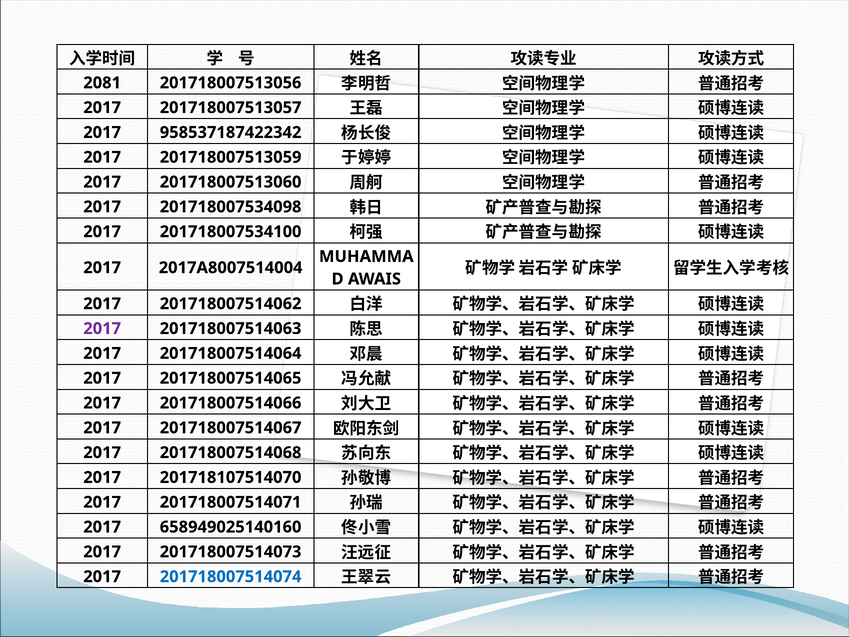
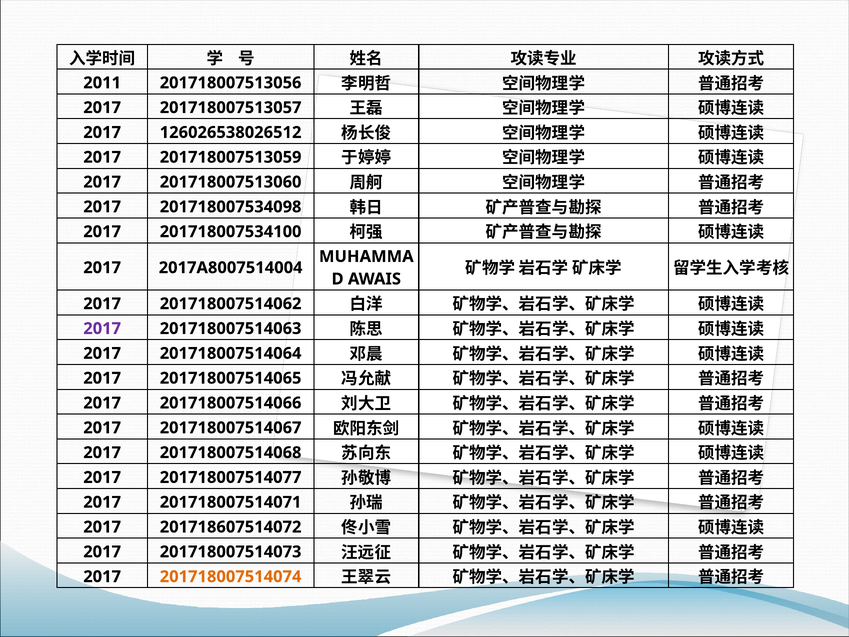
2081: 2081 -> 2011
958537187422342: 958537187422342 -> 126026538026512
201718107514070: 201718107514070 -> 201718007514077
658949025140160: 658949025140160 -> 201718607514072
201718007514074 colour: blue -> orange
